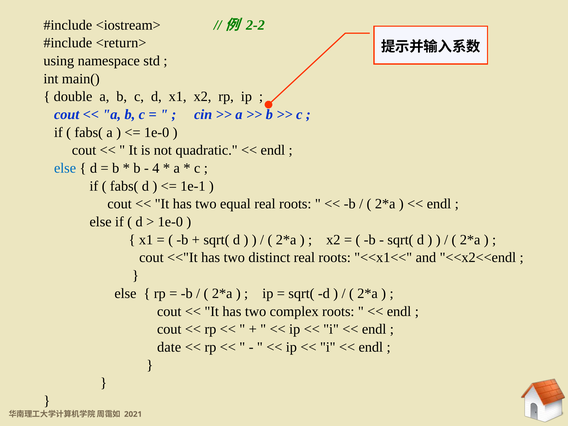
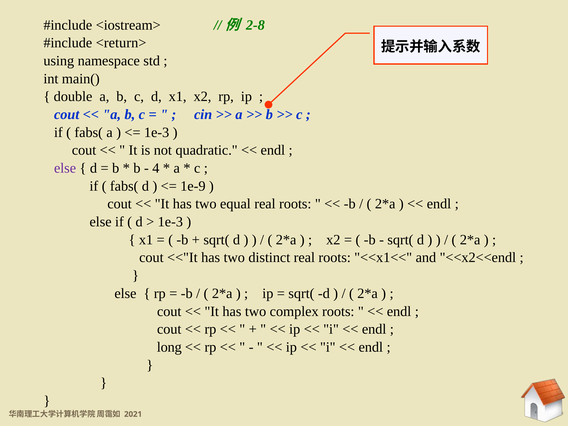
2-2: 2-2 -> 2-8
1e-0 at (157, 132): 1e-0 -> 1e-3
else at (65, 168) colour: blue -> purple
1e-1: 1e-1 -> 1e-9
1e-0 at (170, 222): 1e-0 -> 1e-3
date: date -> long
